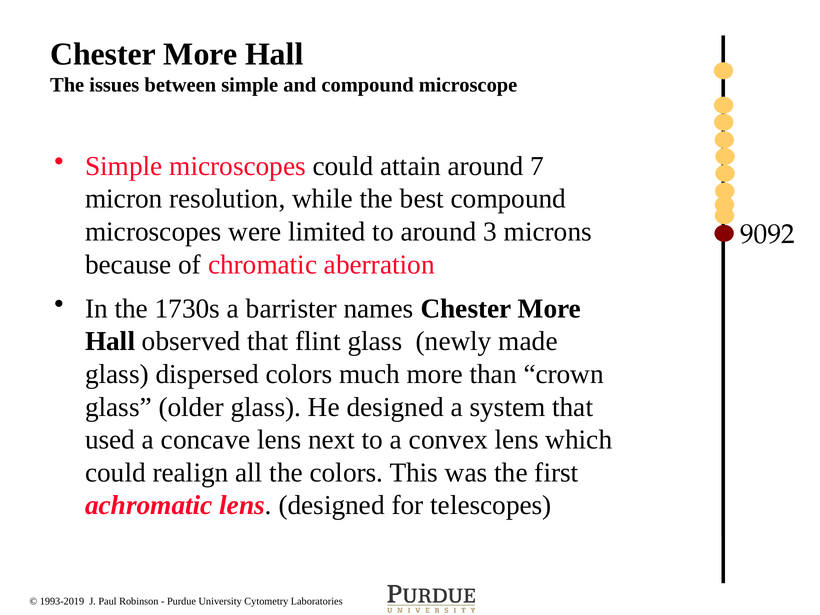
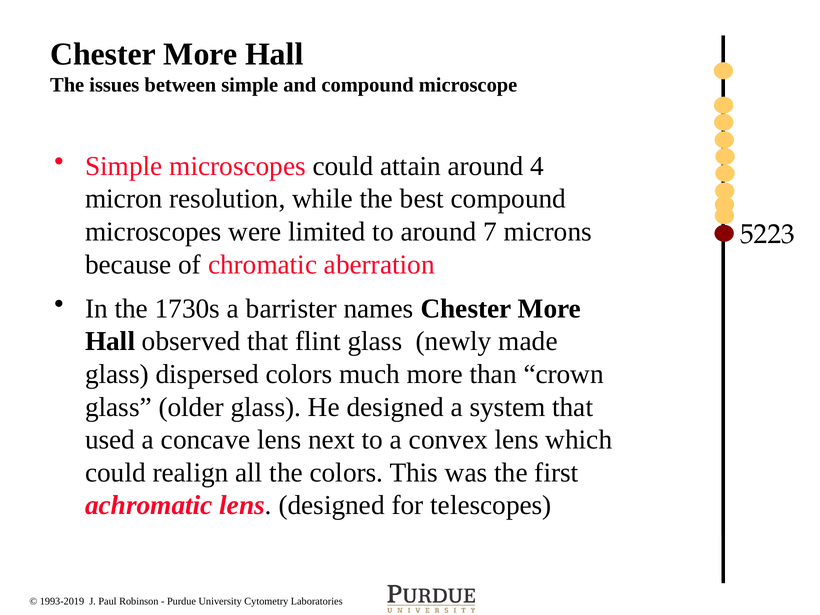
7: 7 -> 4
3: 3 -> 7
9092: 9092 -> 5223
